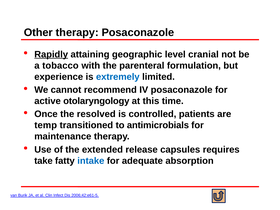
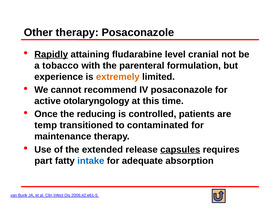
geographic: geographic -> fludarabine
extremely colour: blue -> orange
resolved: resolved -> reducing
antimicrobials: antimicrobials -> contaminated
capsules underline: none -> present
take: take -> part
